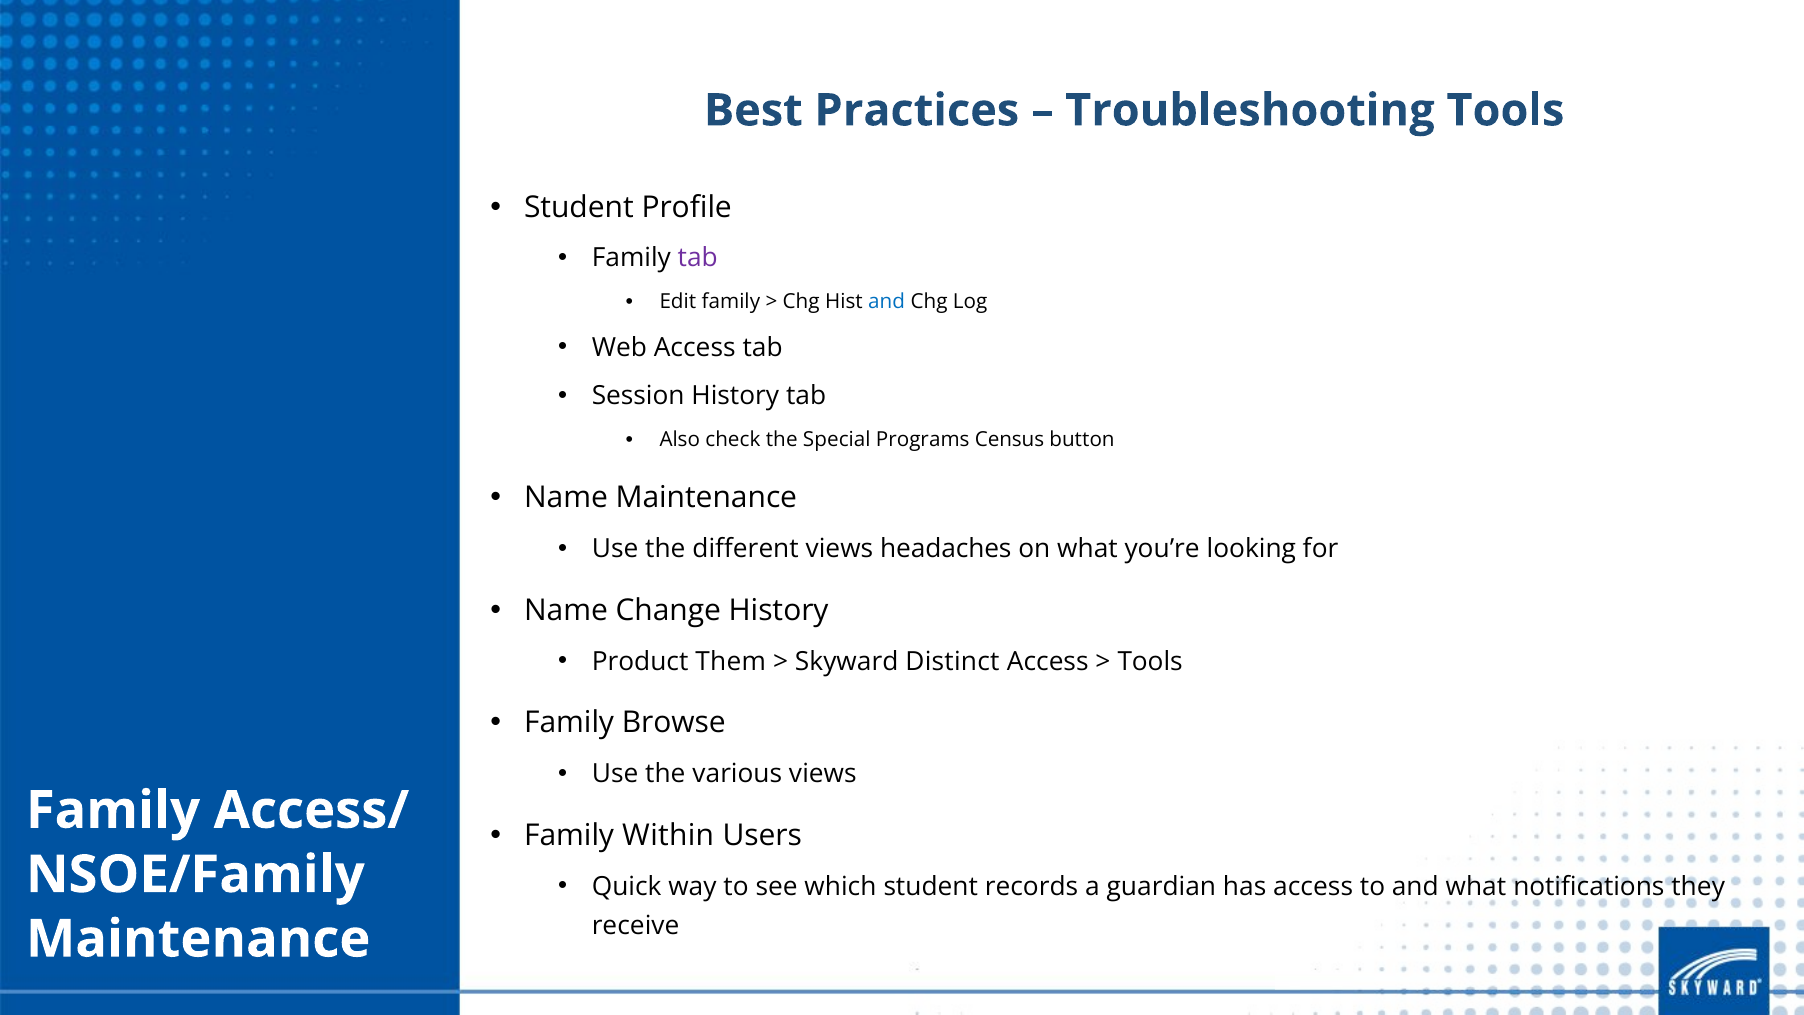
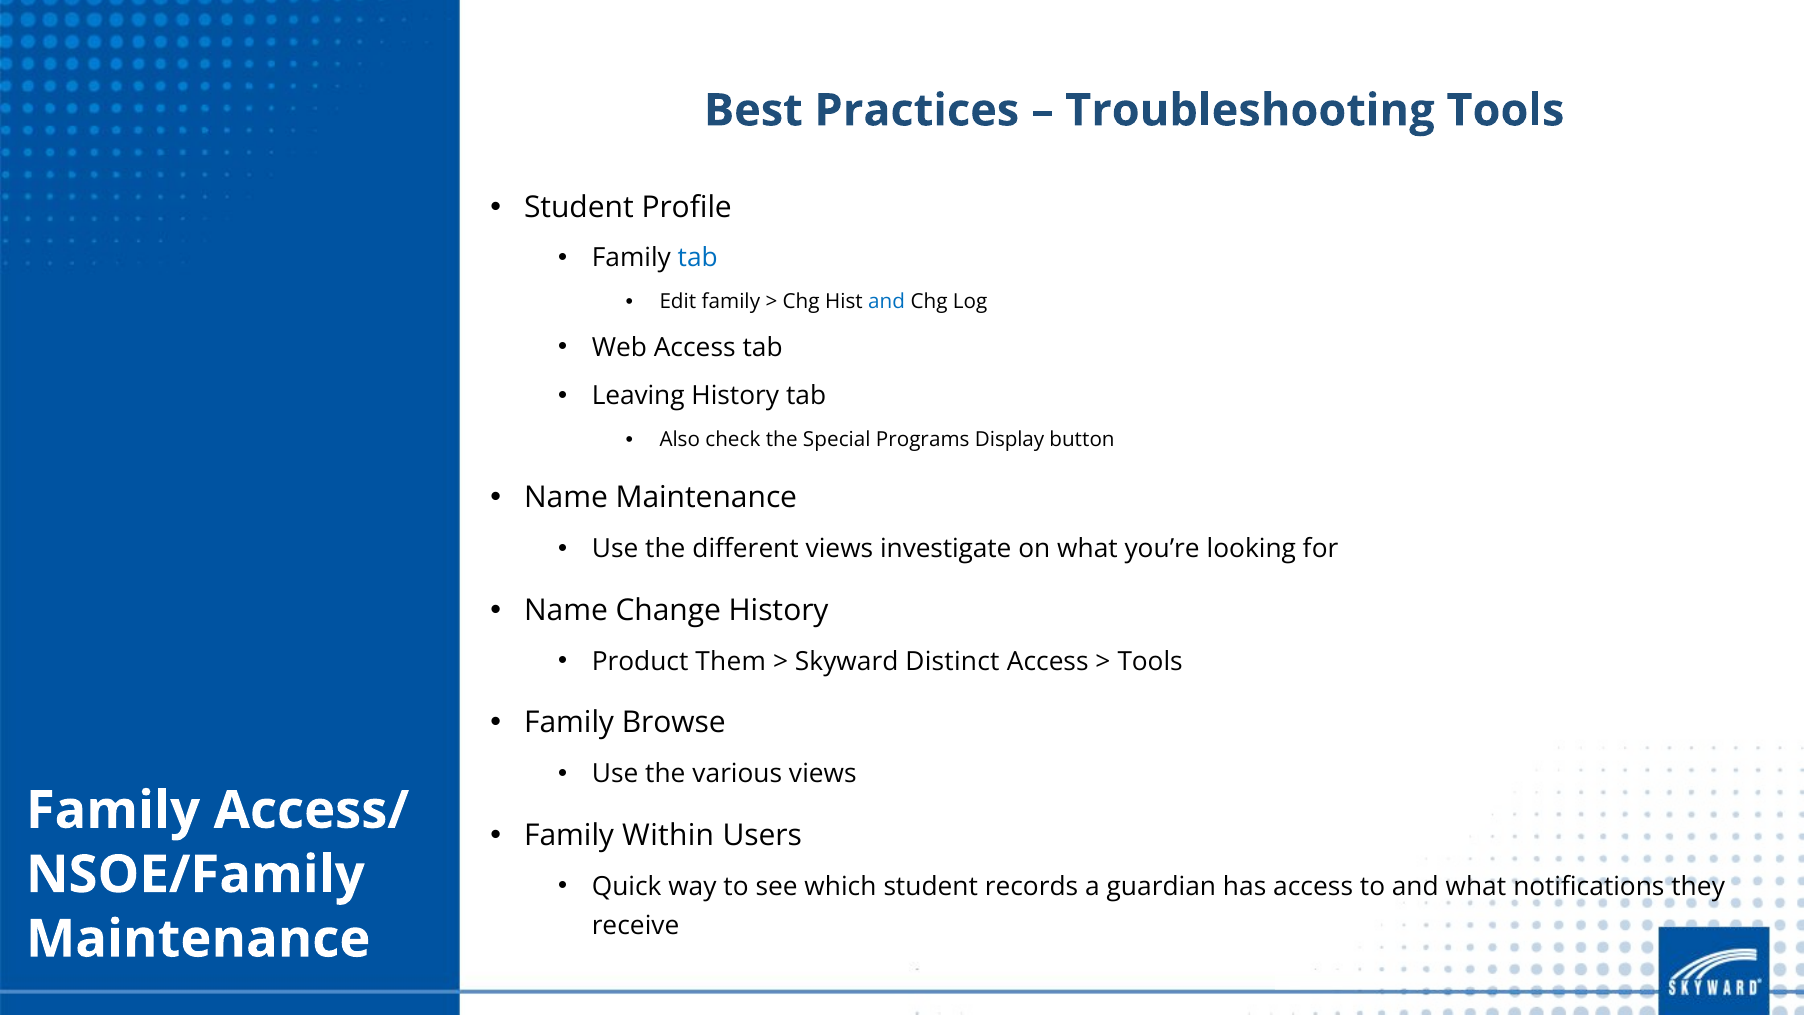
tab at (698, 258) colour: purple -> blue
Session: Session -> Leaving
Census: Census -> Display
headaches: headaches -> investigate
